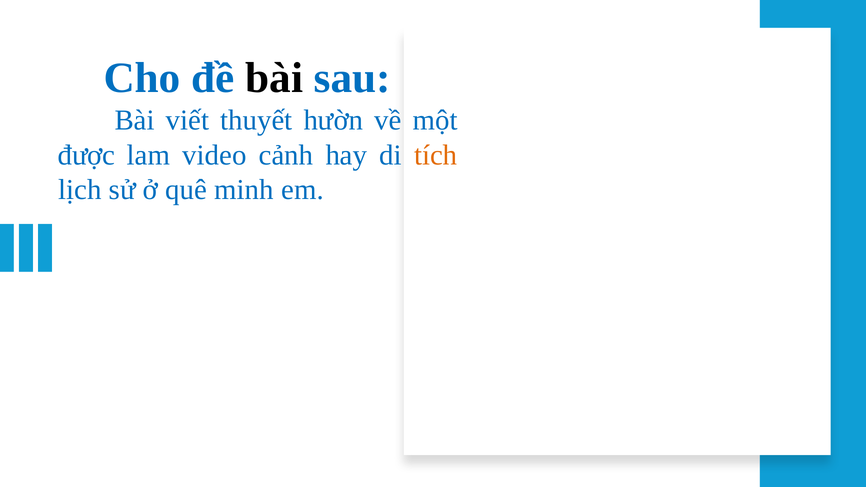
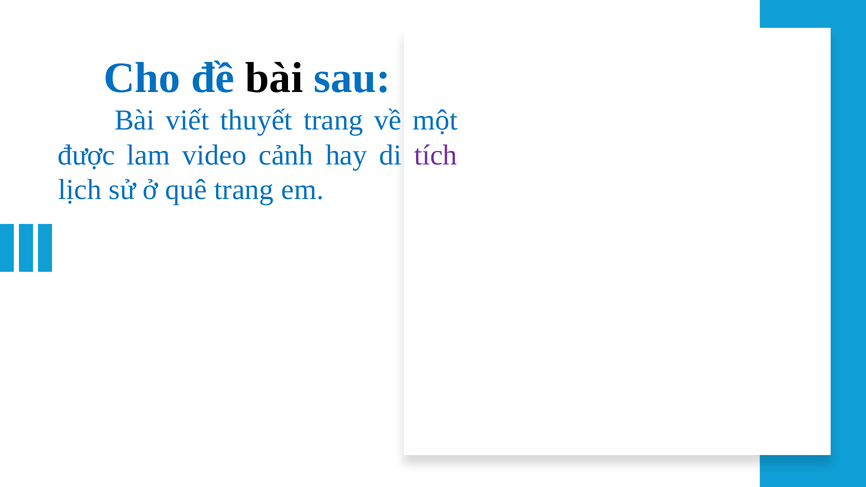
thuyết hườn: hườn -> trang
tích colour: orange -> purple
quê minh: minh -> trang
